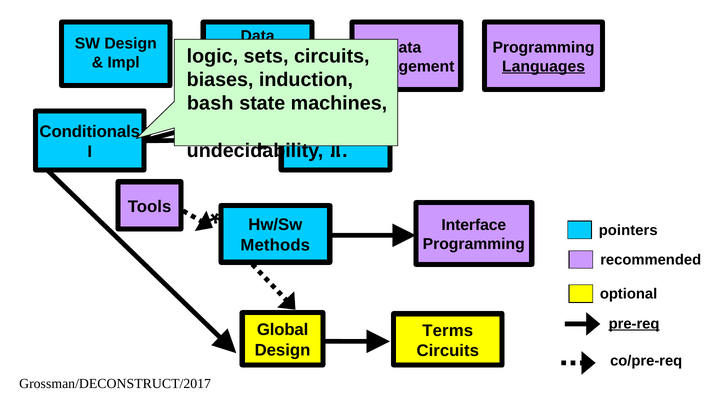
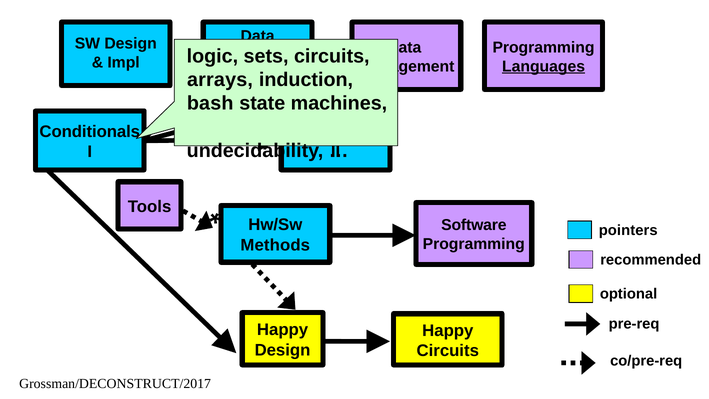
biases: biases -> arrays
Interface: Interface -> Software
pre-req underline: present -> none
Global at (283, 330): Global -> Happy
Terms at (448, 330): Terms -> Happy
